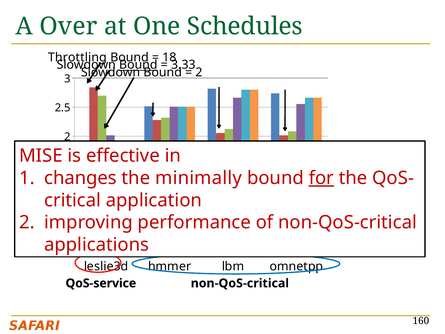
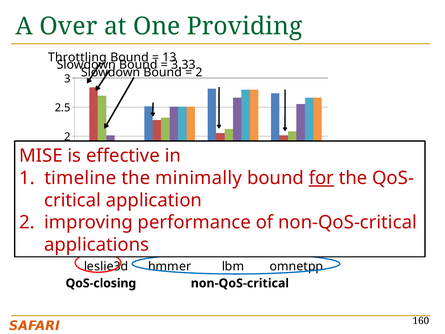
Schedules: Schedules -> Providing
18: 18 -> 13
Bound at (138, 65) underline: present -> none
changes: changes -> timeline
QoS-service: QoS-service -> QoS-closing
